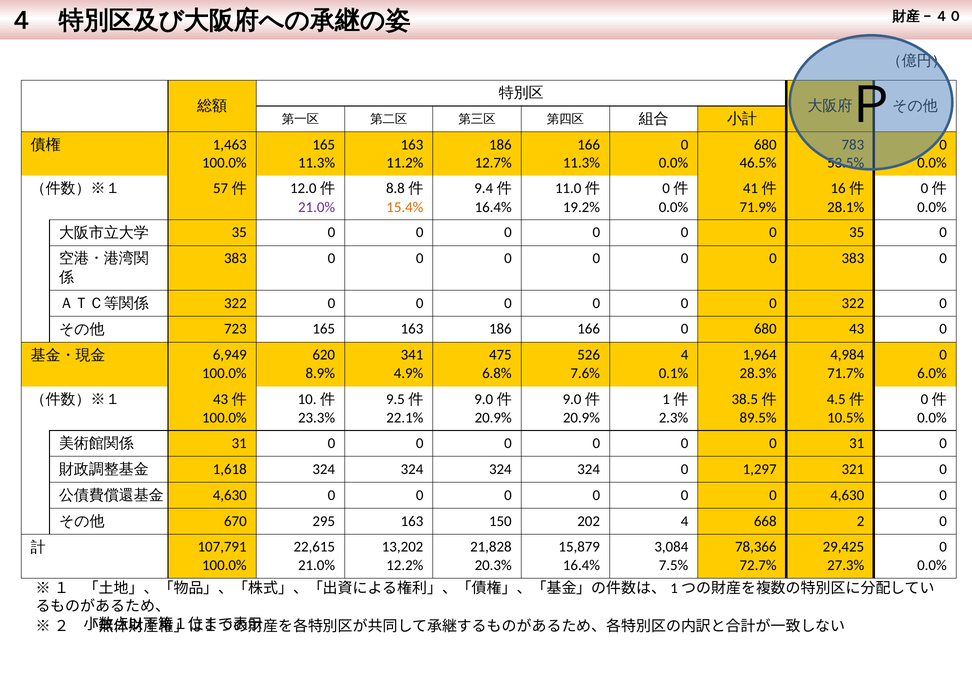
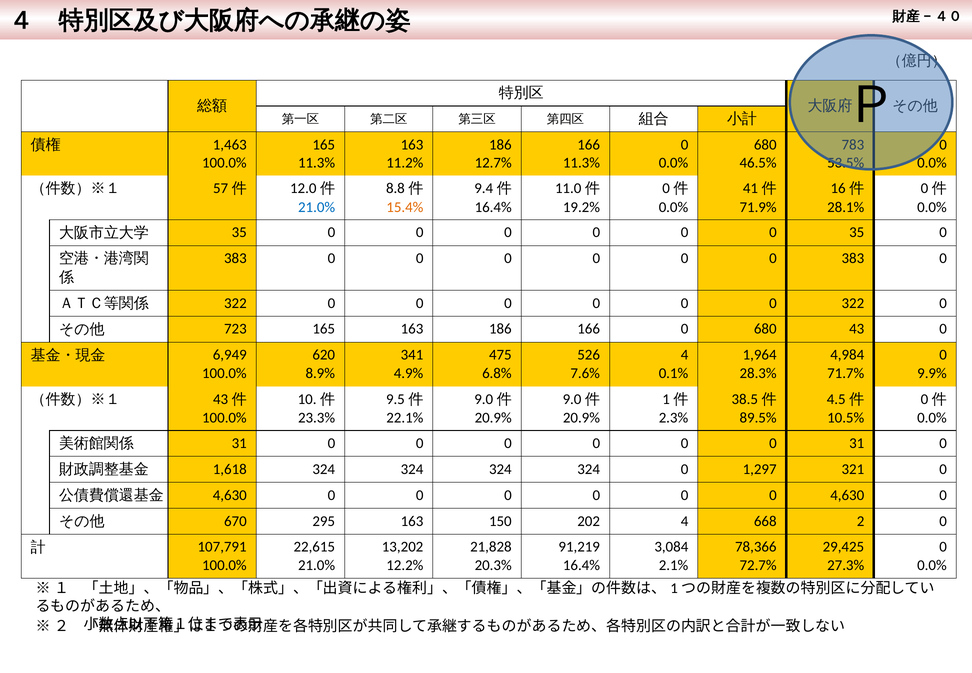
21.0% at (317, 207) colour: purple -> blue
6.0%: 6.0% -> 9.9%
15,879: 15,879 -> 91,219
7.5%: 7.5% -> 2.1%
